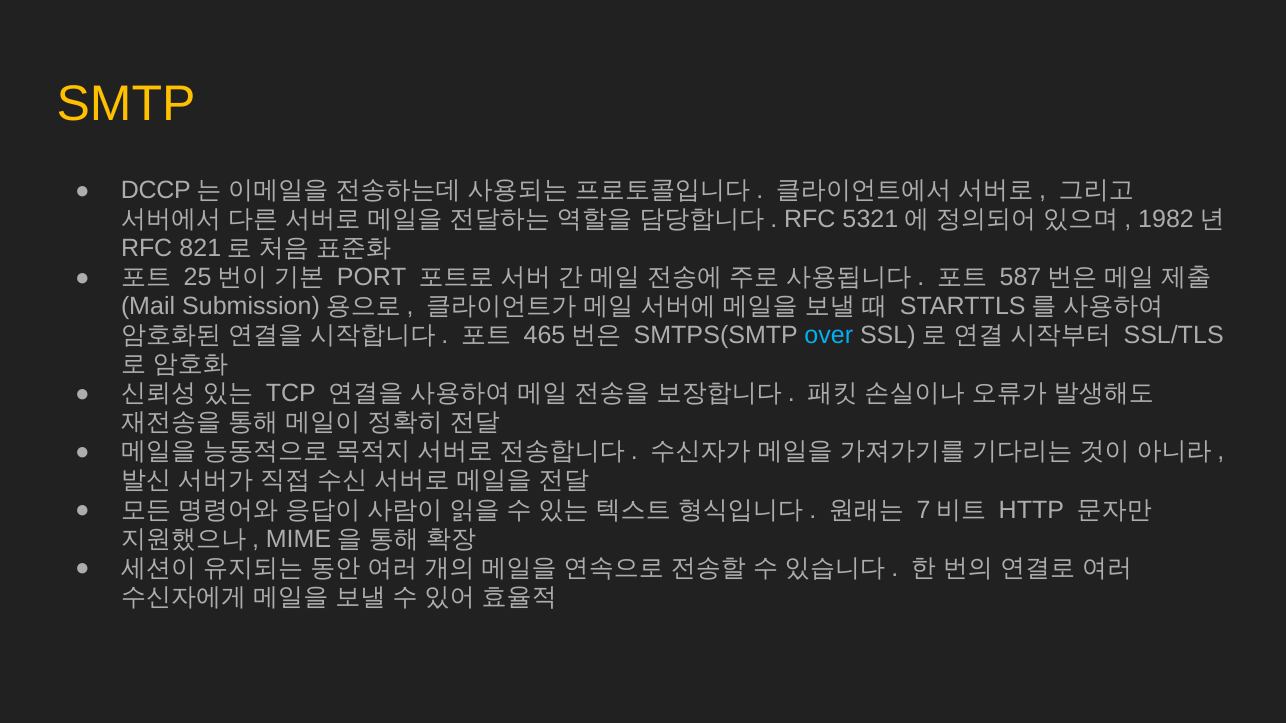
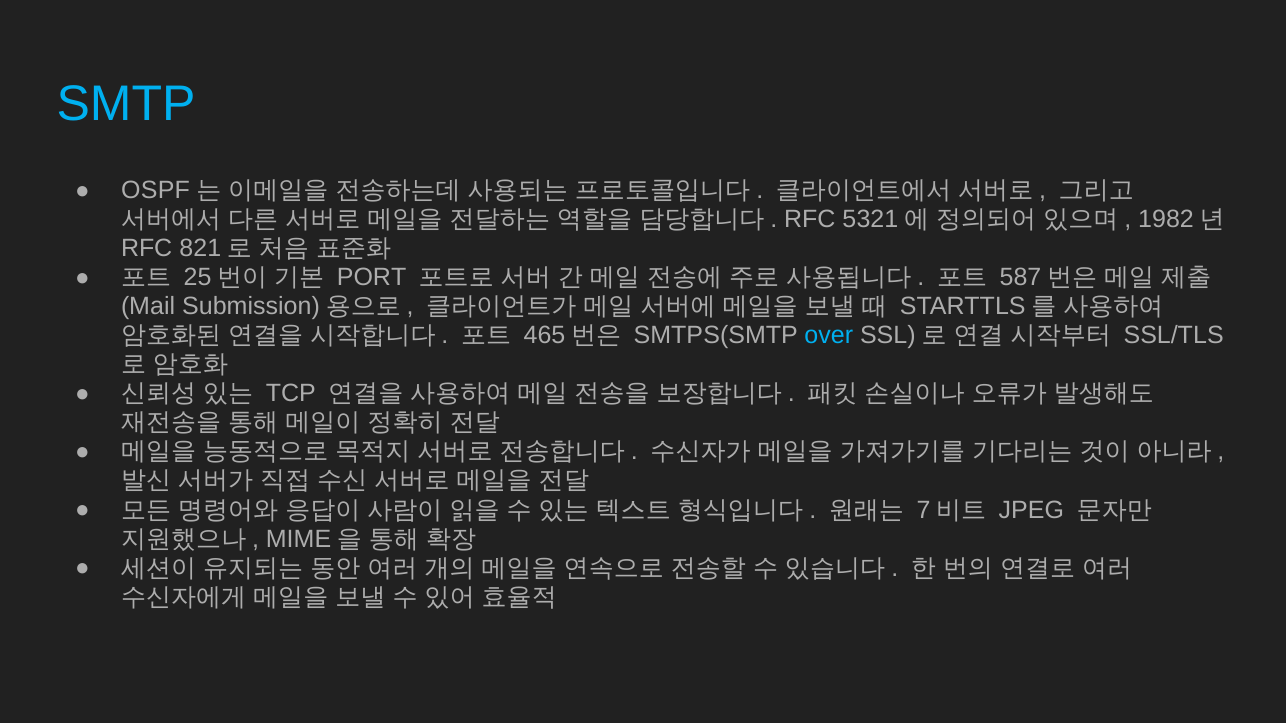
SMTP colour: yellow -> light blue
DCCP: DCCP -> OSPF
HTTP: HTTP -> JPEG
